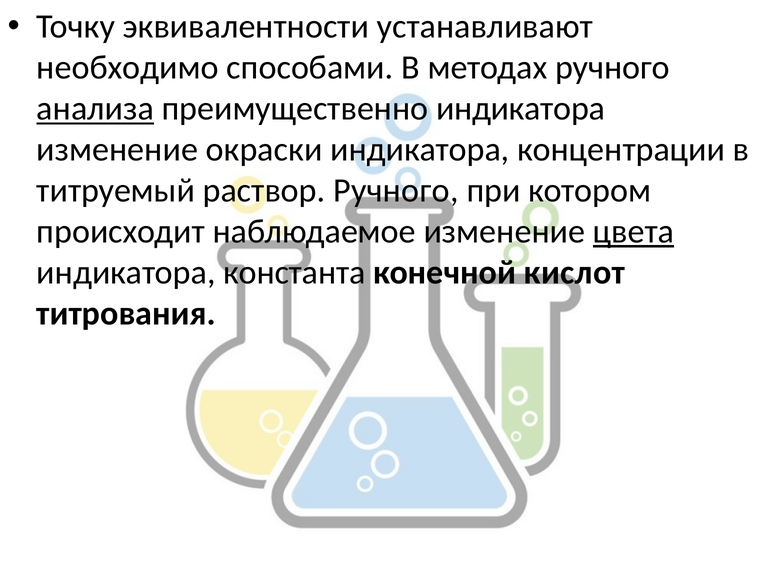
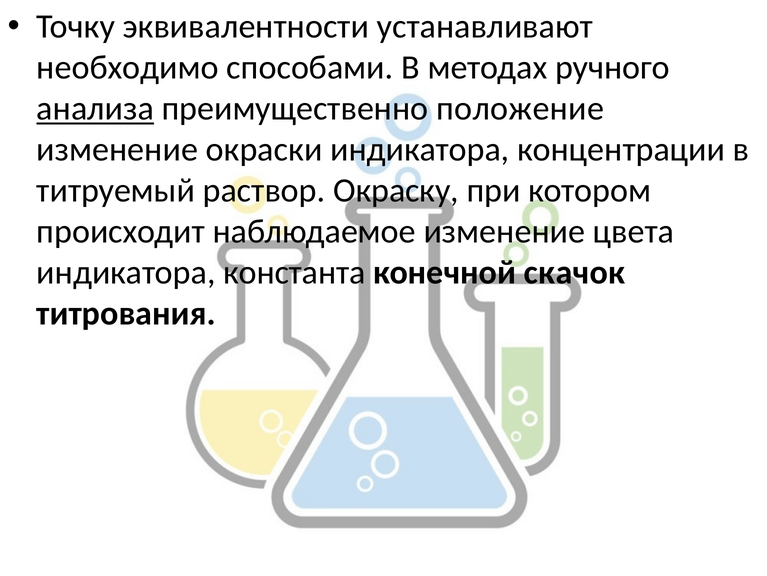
преимущественно индикатора: индикатора -> положение
раствор Ручного: Ручного -> Окраску
цвета underline: present -> none
кислот: кислот -> скачок
